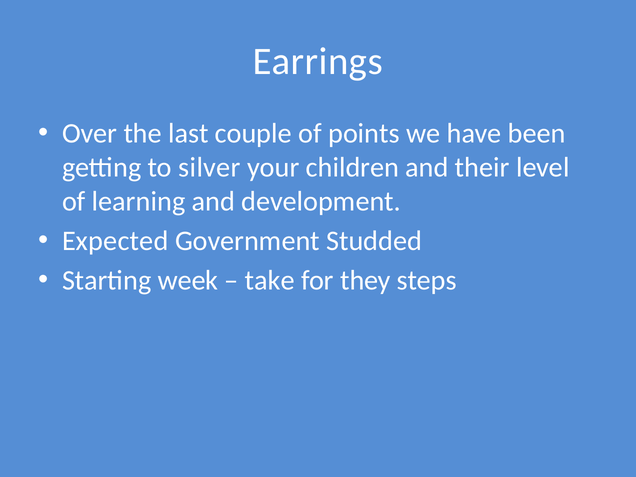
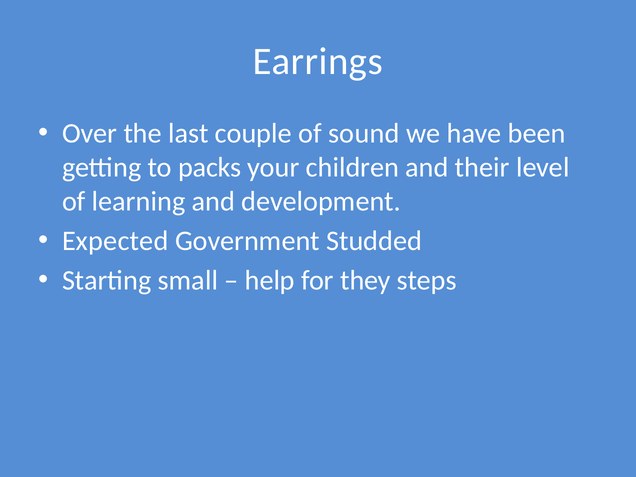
points: points -> sound
silver: silver -> packs
week: week -> small
take: take -> help
